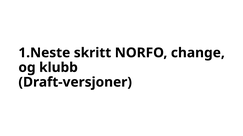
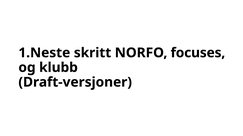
change: change -> focuses
